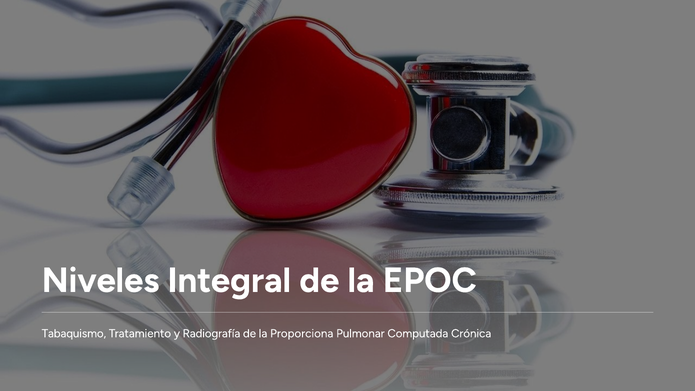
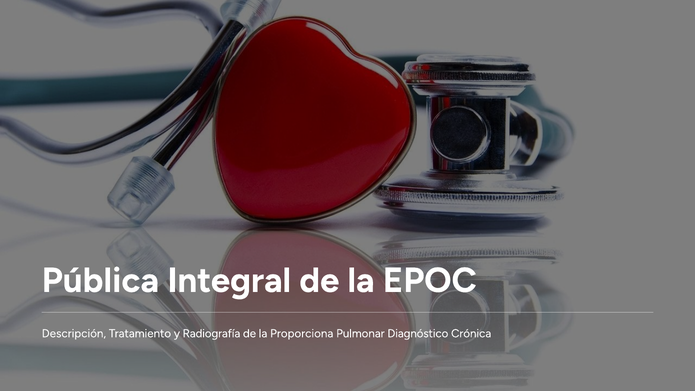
Niveles: Niveles -> Pública
Tabaquismo: Tabaquismo -> Descripción
Computada: Computada -> Diagnóstico
